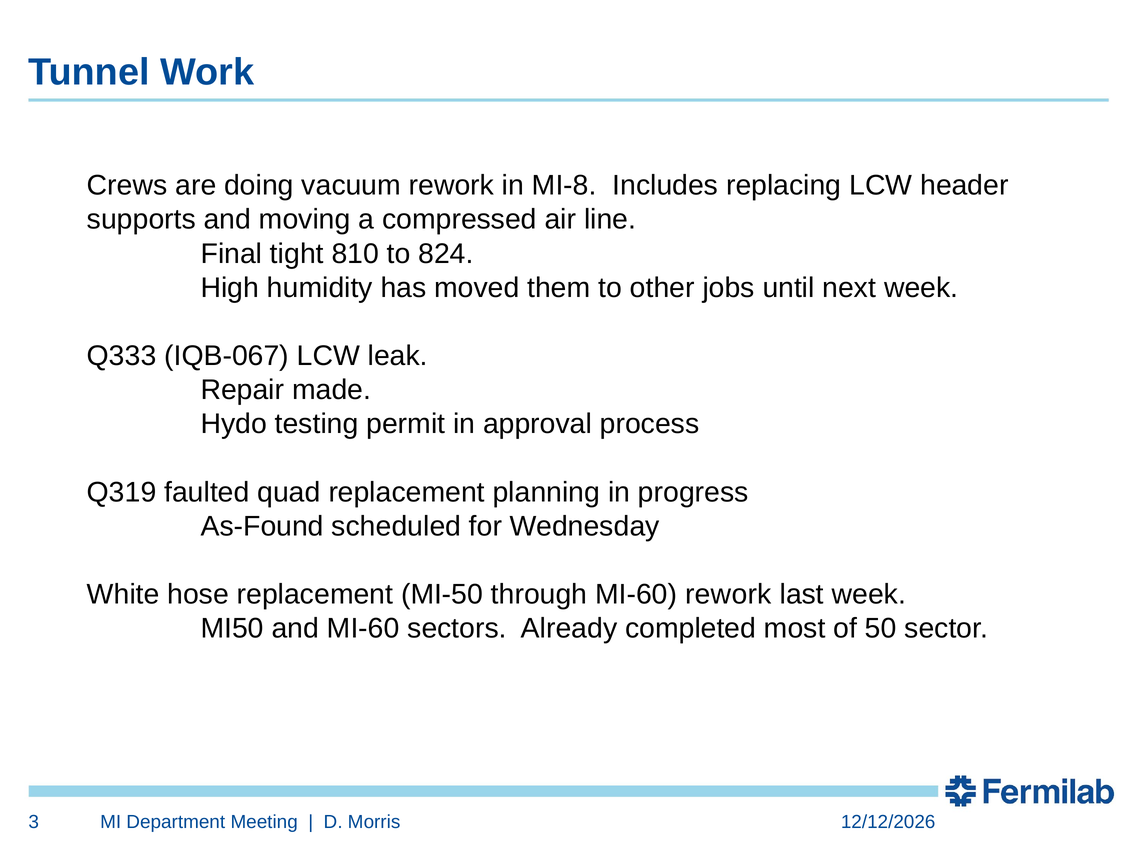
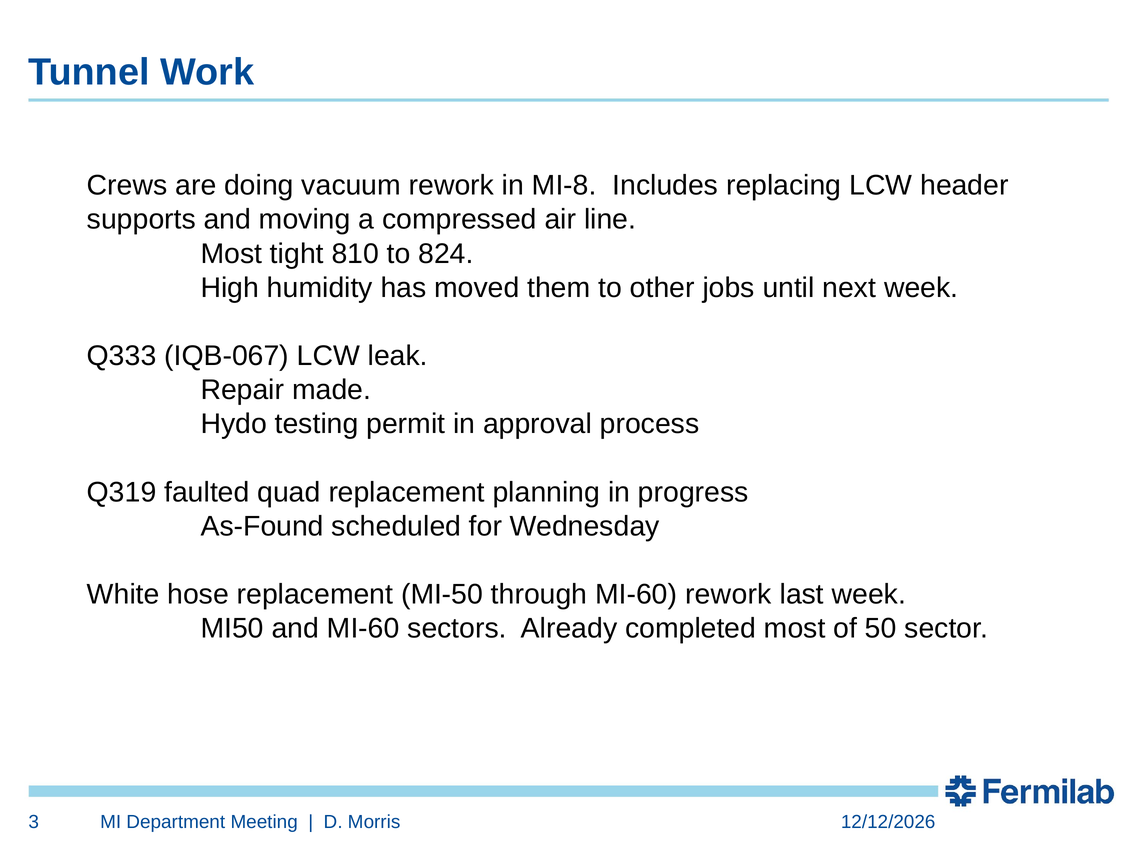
Final at (231, 254): Final -> Most
